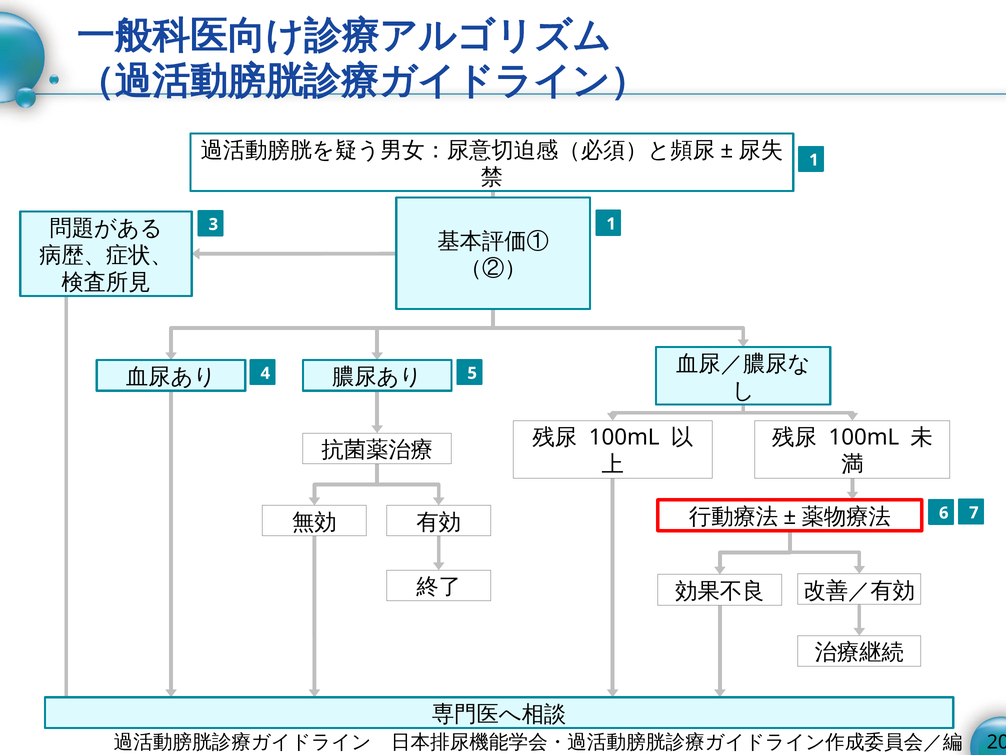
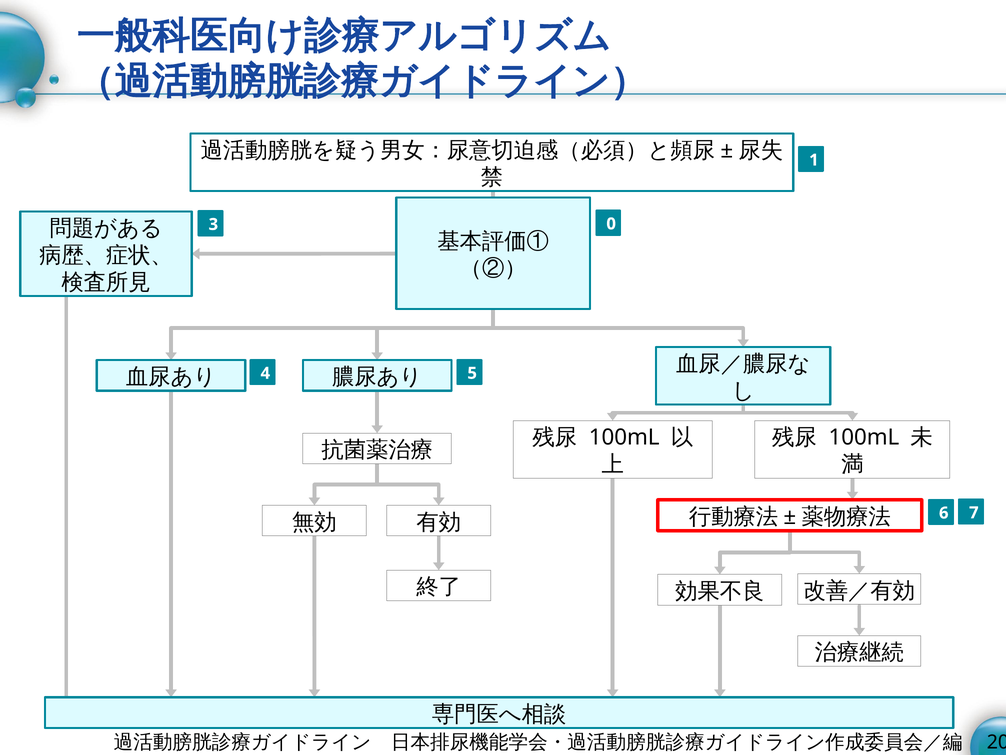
3 1: 1 -> 0
